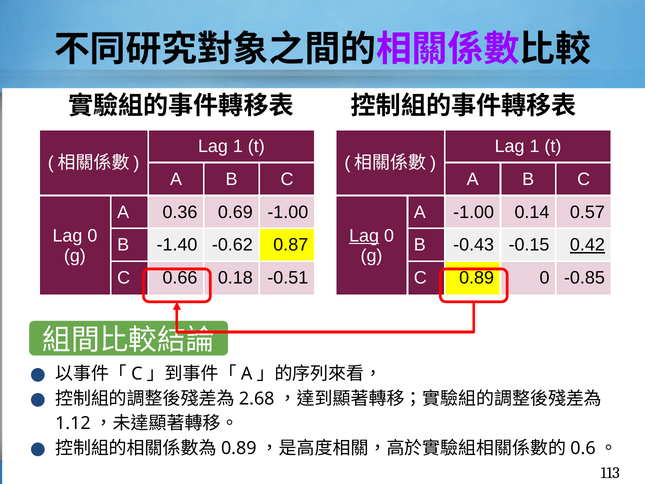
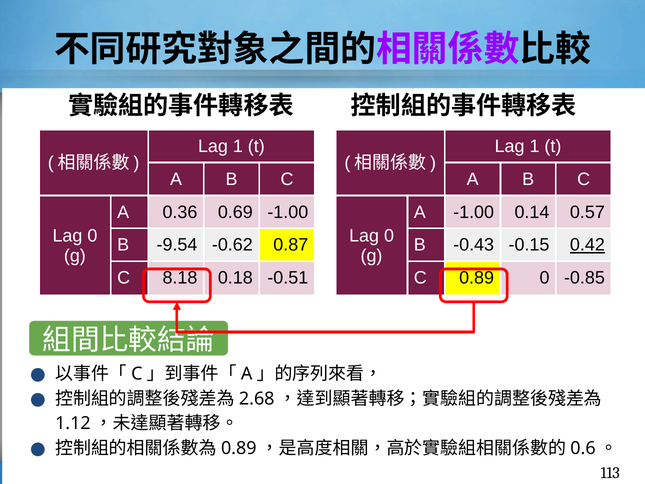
Lag at (364, 236) underline: present -> none
-1.40: -1.40 -> -9.54
0.66: 0.66 -> 8.18
